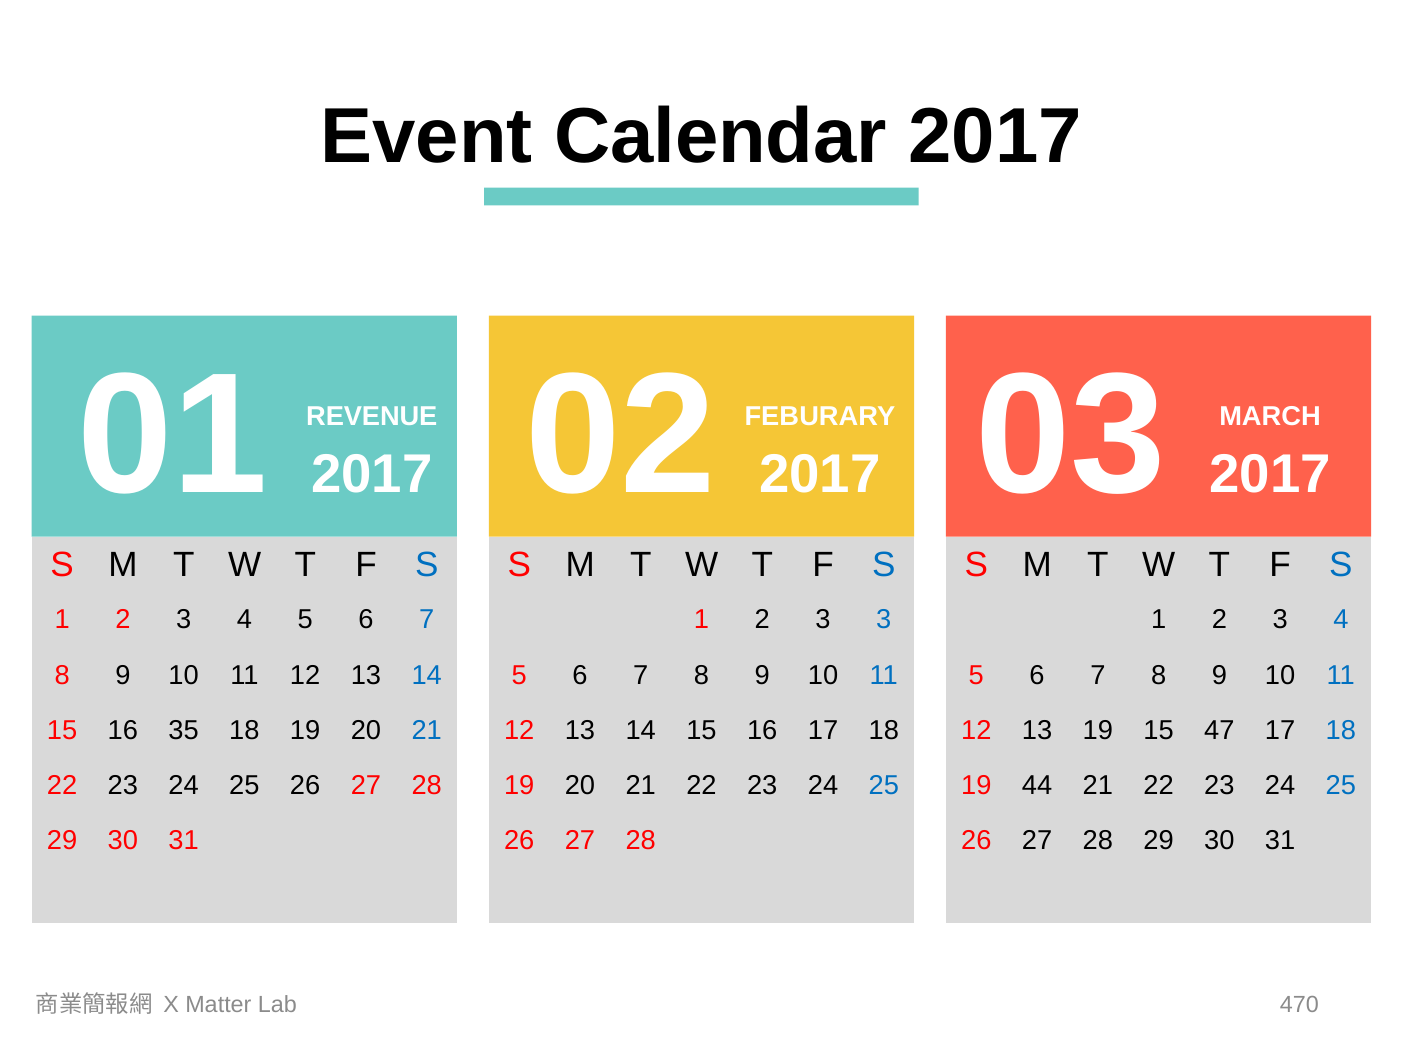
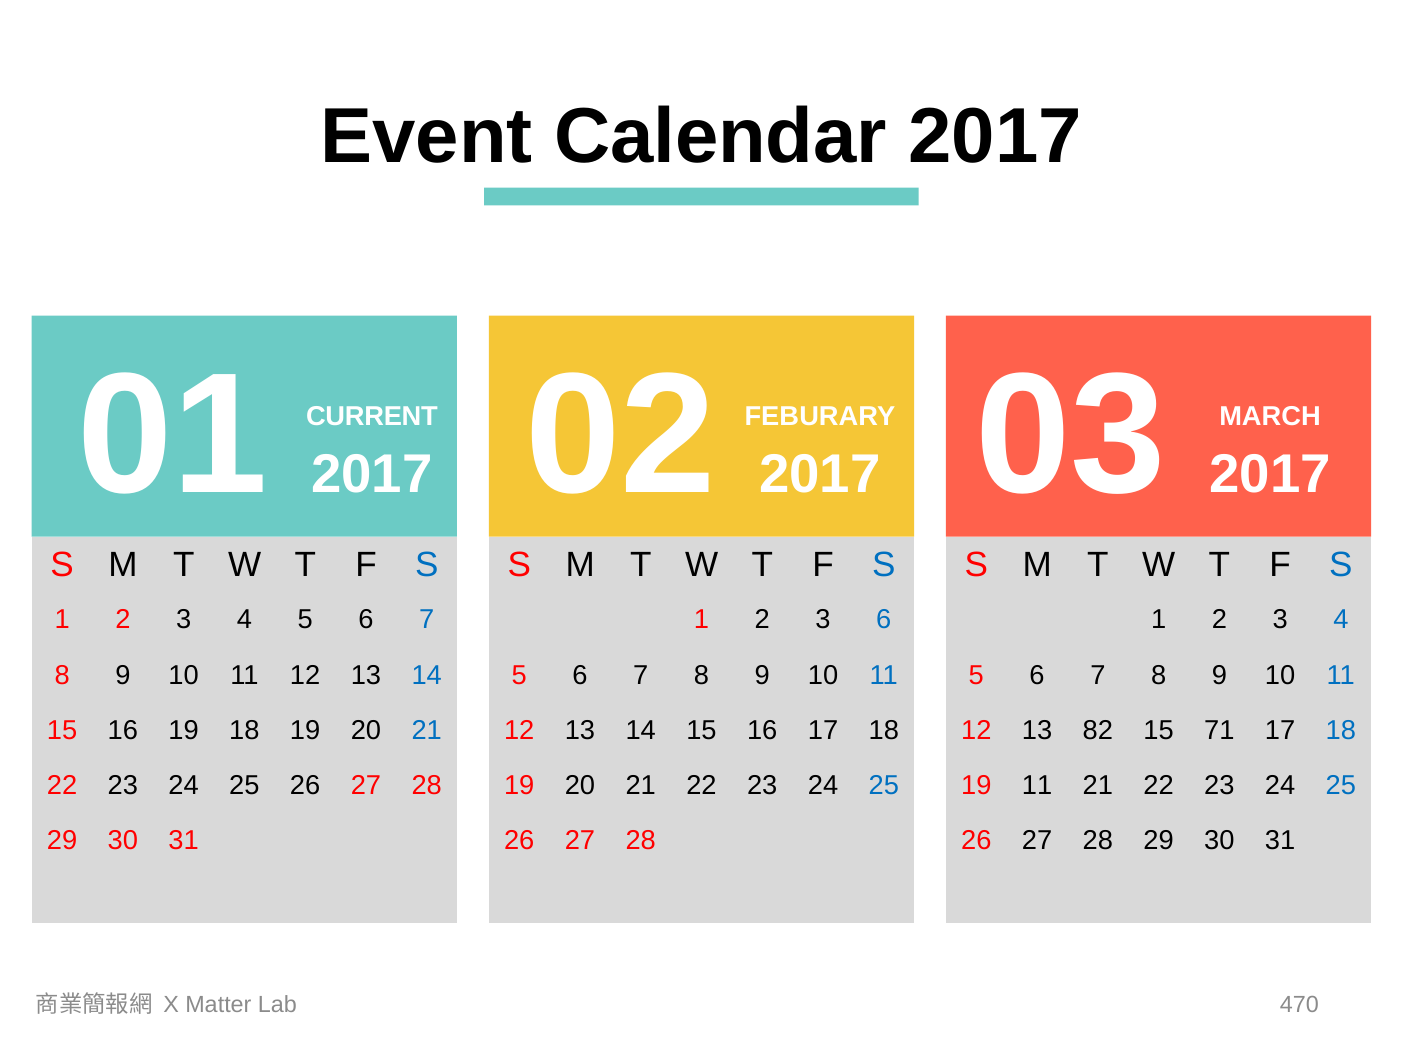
REVENUE: REVENUE -> CURRENT
3 3: 3 -> 6
16 35: 35 -> 19
13 19: 19 -> 82
47: 47 -> 71
19 44: 44 -> 11
